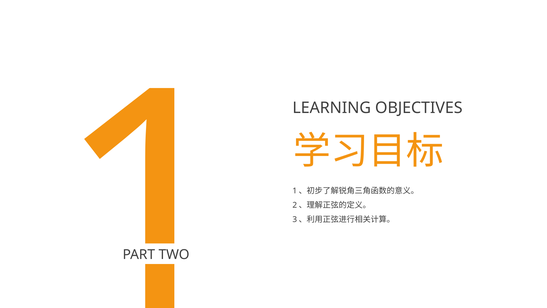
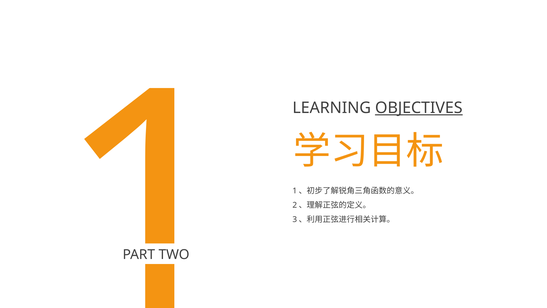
OBJECTIVES underline: none -> present
